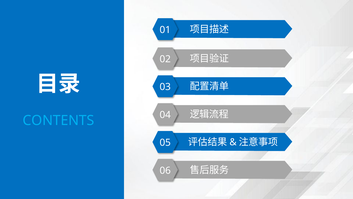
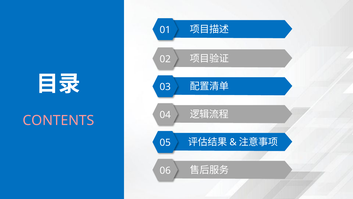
CONTENTS colour: light blue -> pink
